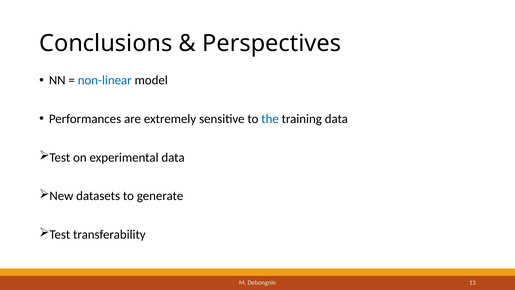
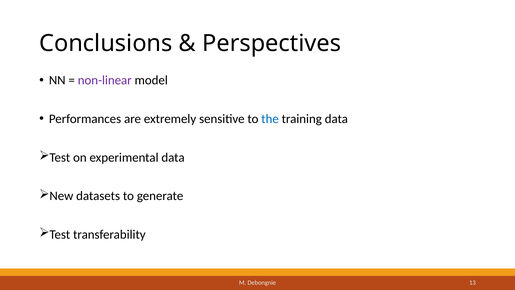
non-linear colour: blue -> purple
